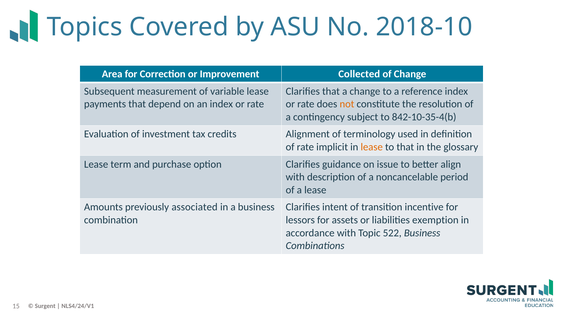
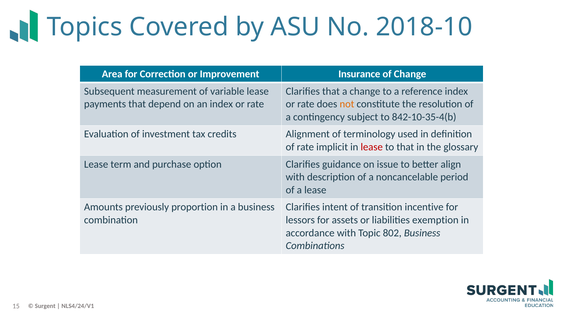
Collected: Collected -> Insurance
lease at (372, 147) colour: orange -> red
associated: associated -> proportion
522: 522 -> 802
